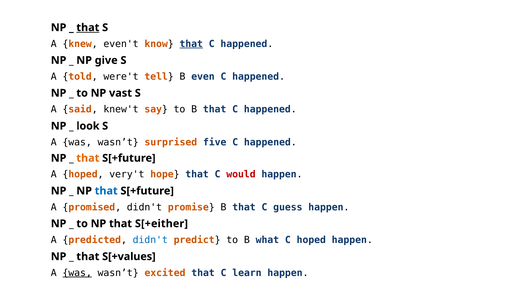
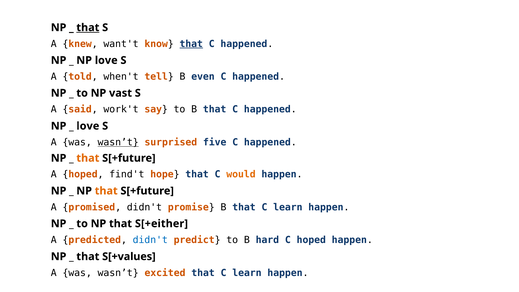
even't: even't -> want't
NP give: give -> love
were't: were't -> when't
knew't: knew't -> work't
look at (88, 126): look -> love
wasn’t at (118, 142) underline: none -> present
very't: very't -> find't
would colour: red -> orange
that at (106, 191) colour: blue -> orange
B that C guess: guess -> learn
what: what -> hard
was at (77, 273) underline: present -> none
